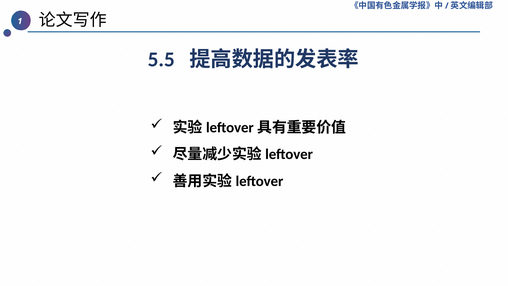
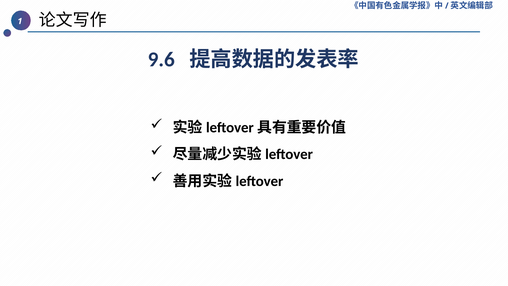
5.5: 5.5 -> 9.6
